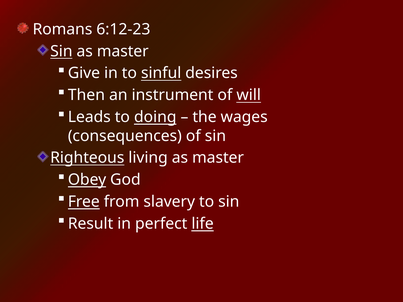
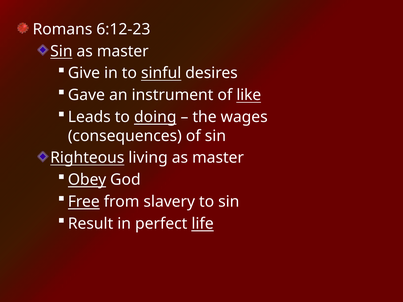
Then: Then -> Gave
will: will -> like
